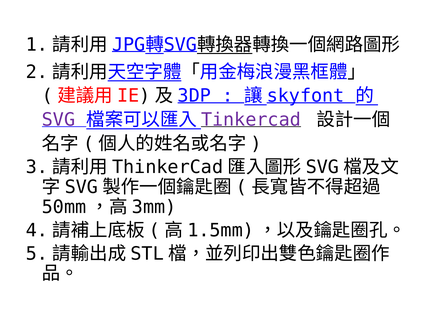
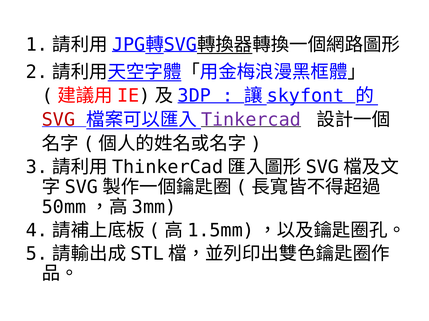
SVG colour: purple -> red
